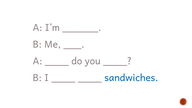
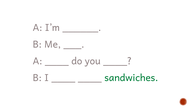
sandwiches colour: blue -> green
